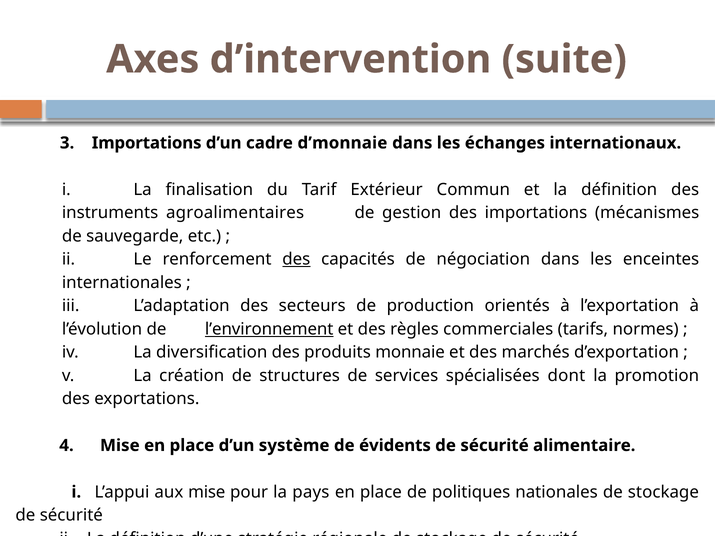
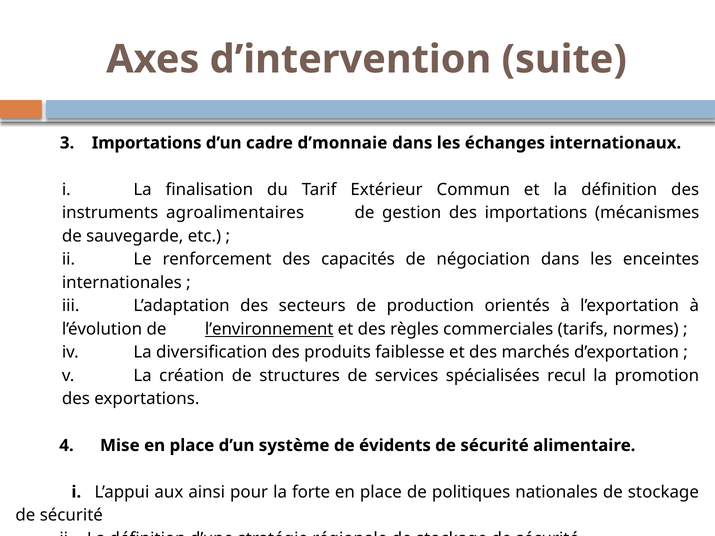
des at (296, 259) underline: present -> none
monnaie: monnaie -> faiblesse
dont: dont -> recul
aux mise: mise -> ainsi
pays: pays -> forte
